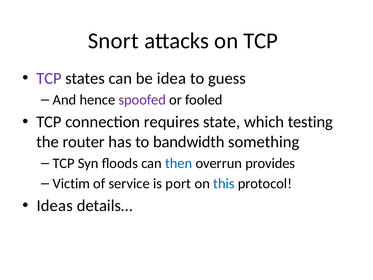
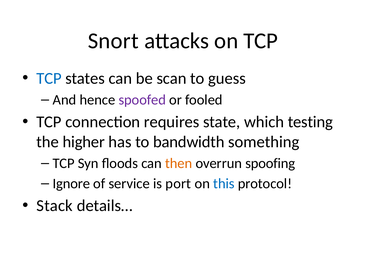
TCP at (49, 78) colour: purple -> blue
idea: idea -> scan
router: router -> higher
then colour: blue -> orange
provides: provides -> spoofing
Victim: Victim -> Ignore
Ideas: Ideas -> Stack
